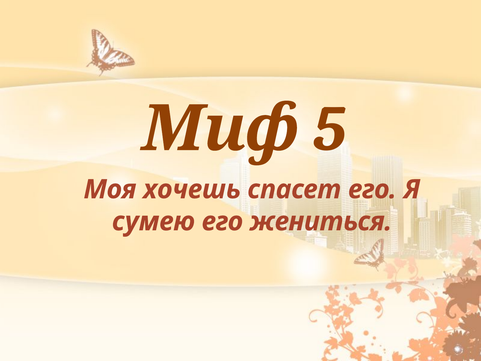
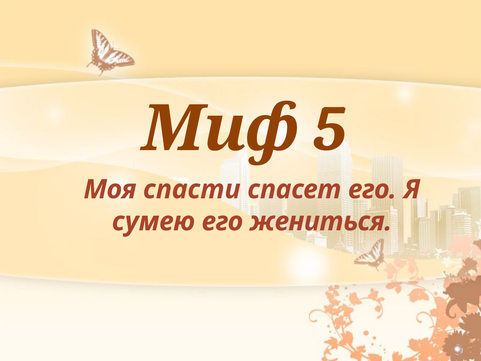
хочешь: хочешь -> спасти
